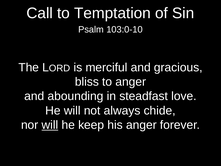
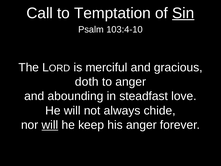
Sin underline: none -> present
103:0-10: 103:0-10 -> 103:4-10
bliss: bliss -> doth
